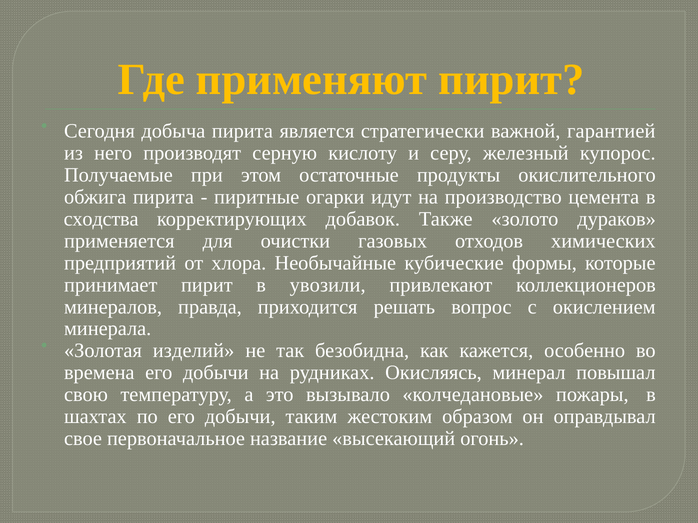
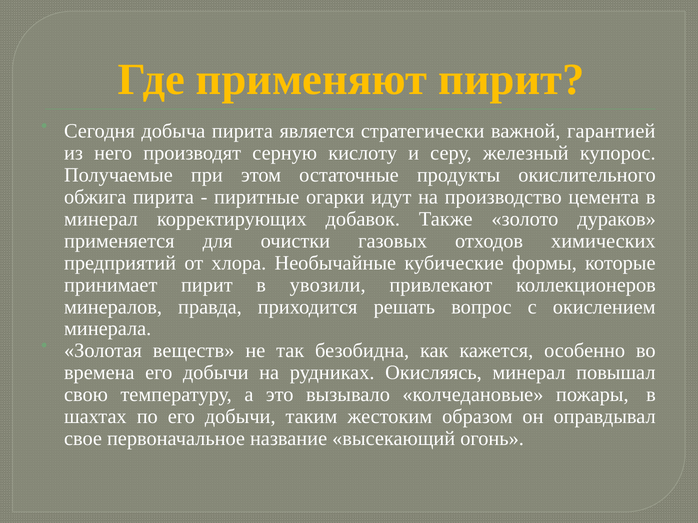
сходства at (101, 219): сходства -> минерал
изделий: изделий -> веществ
